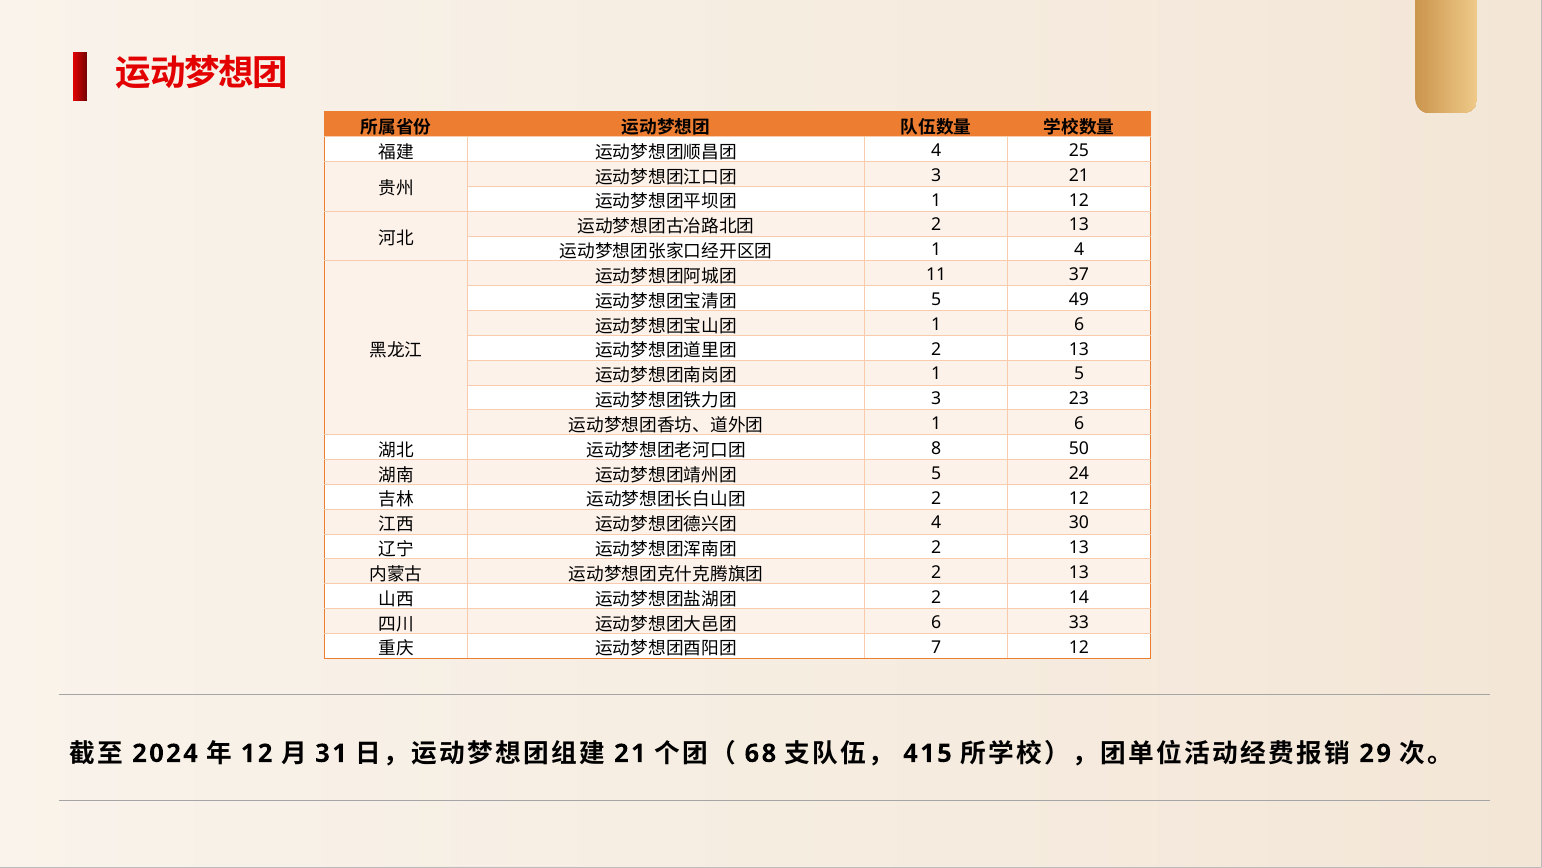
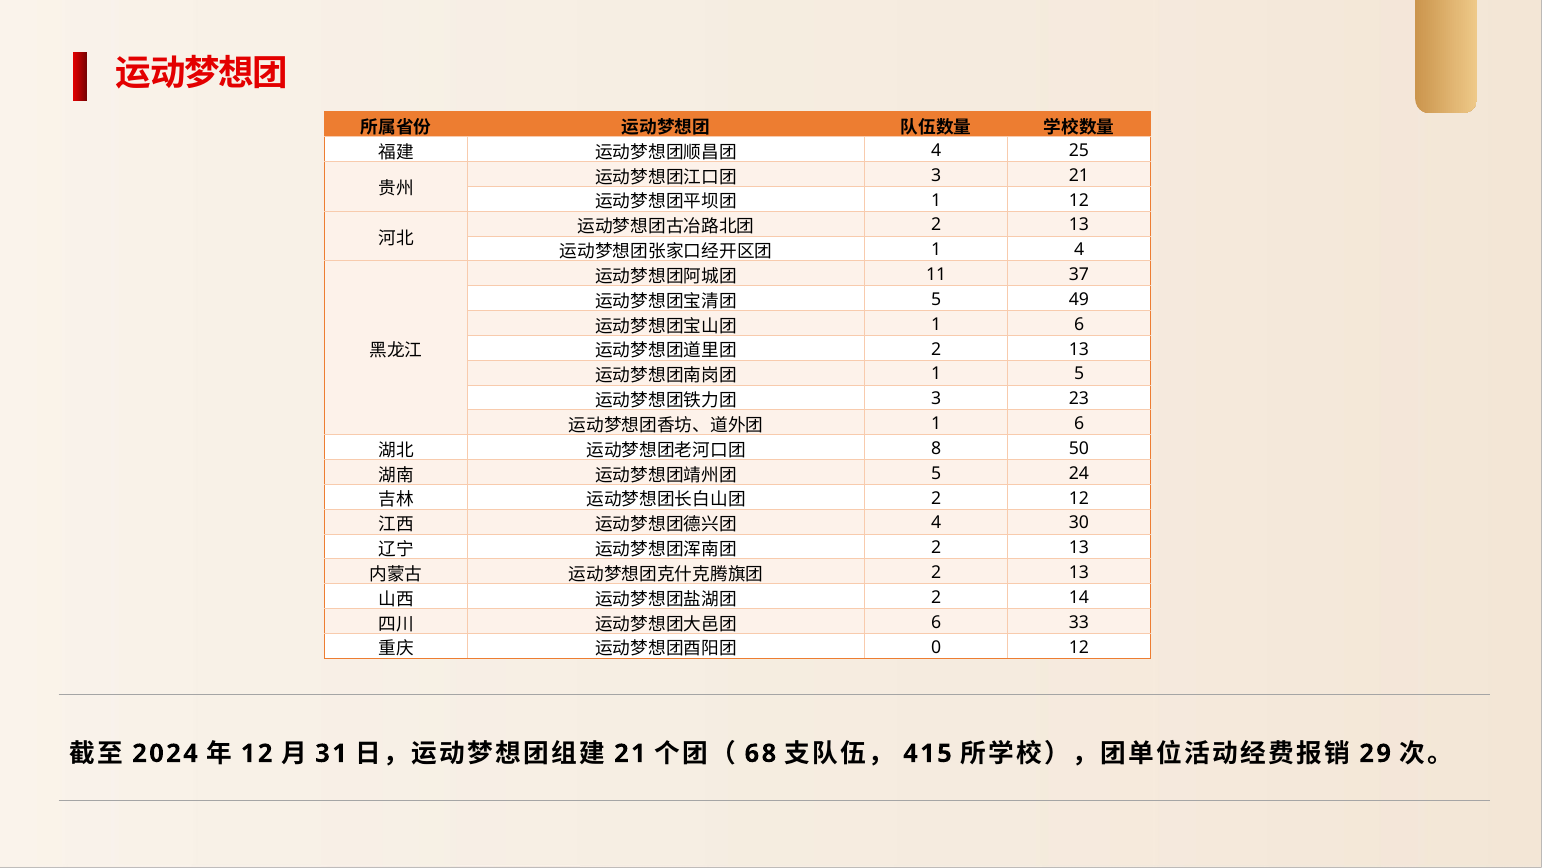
7: 7 -> 0
